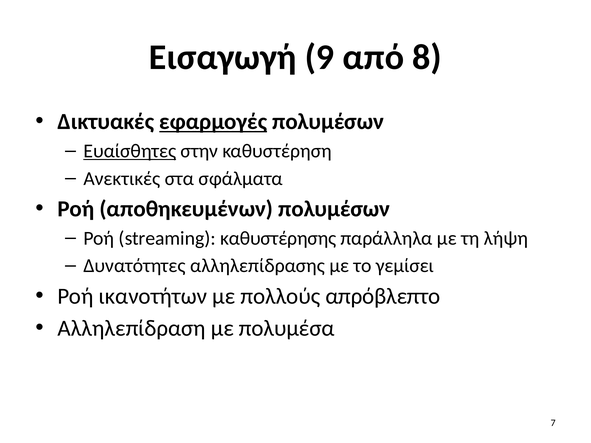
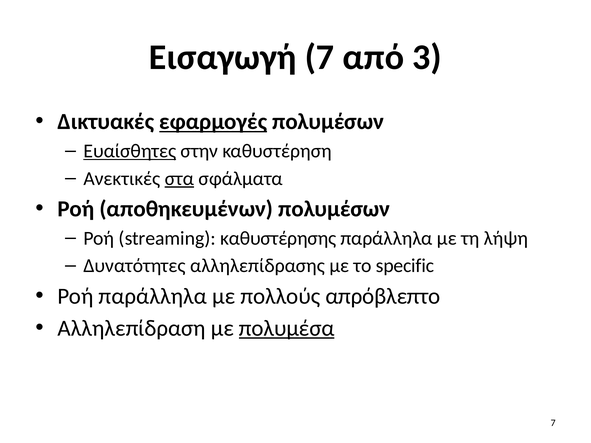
Εισαγωγή 9: 9 -> 7
8: 8 -> 3
στα underline: none -> present
γεμίσει: γεμίσει -> specific
Ροή ικανοτήτων: ικανοτήτων -> παράλληλα
πολυμέσα underline: none -> present
